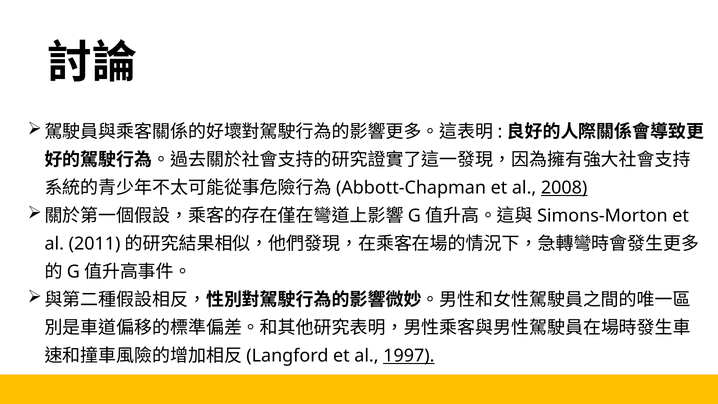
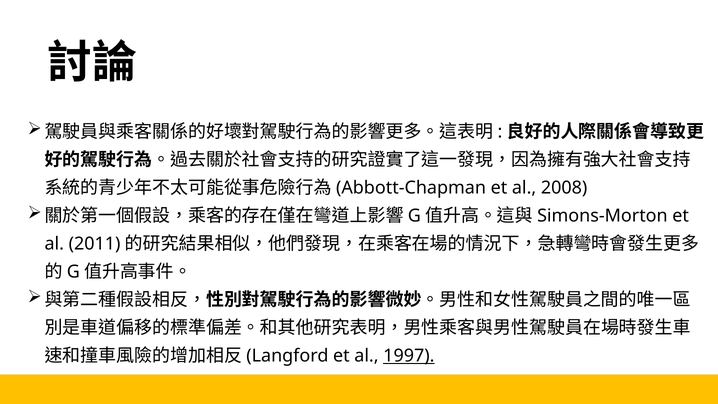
2008 underline: present -> none
